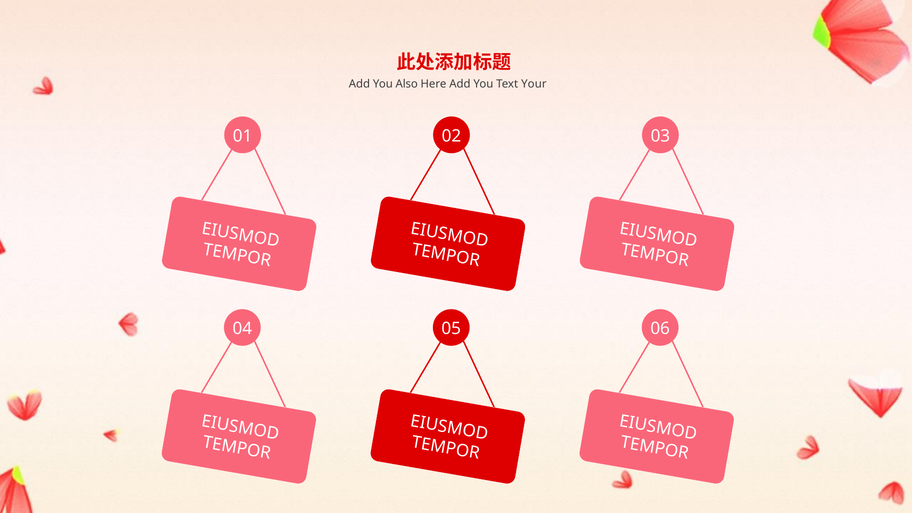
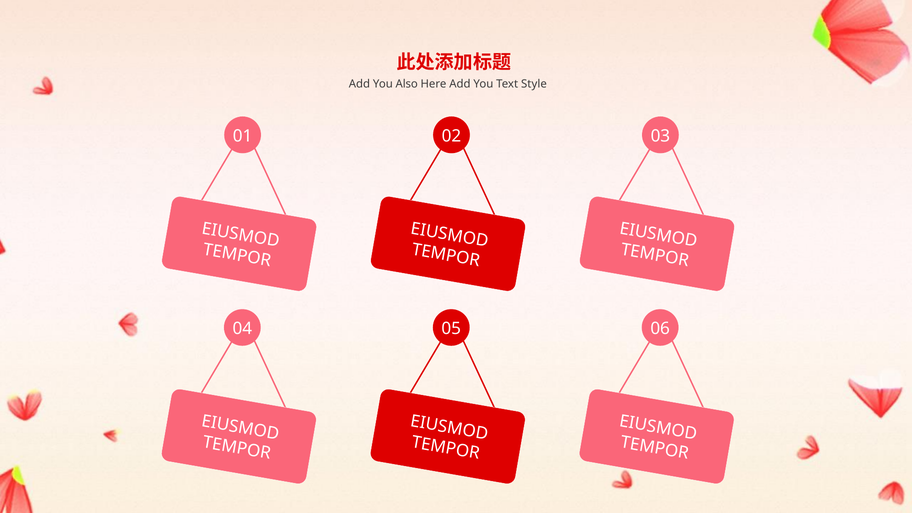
Your: Your -> Style
